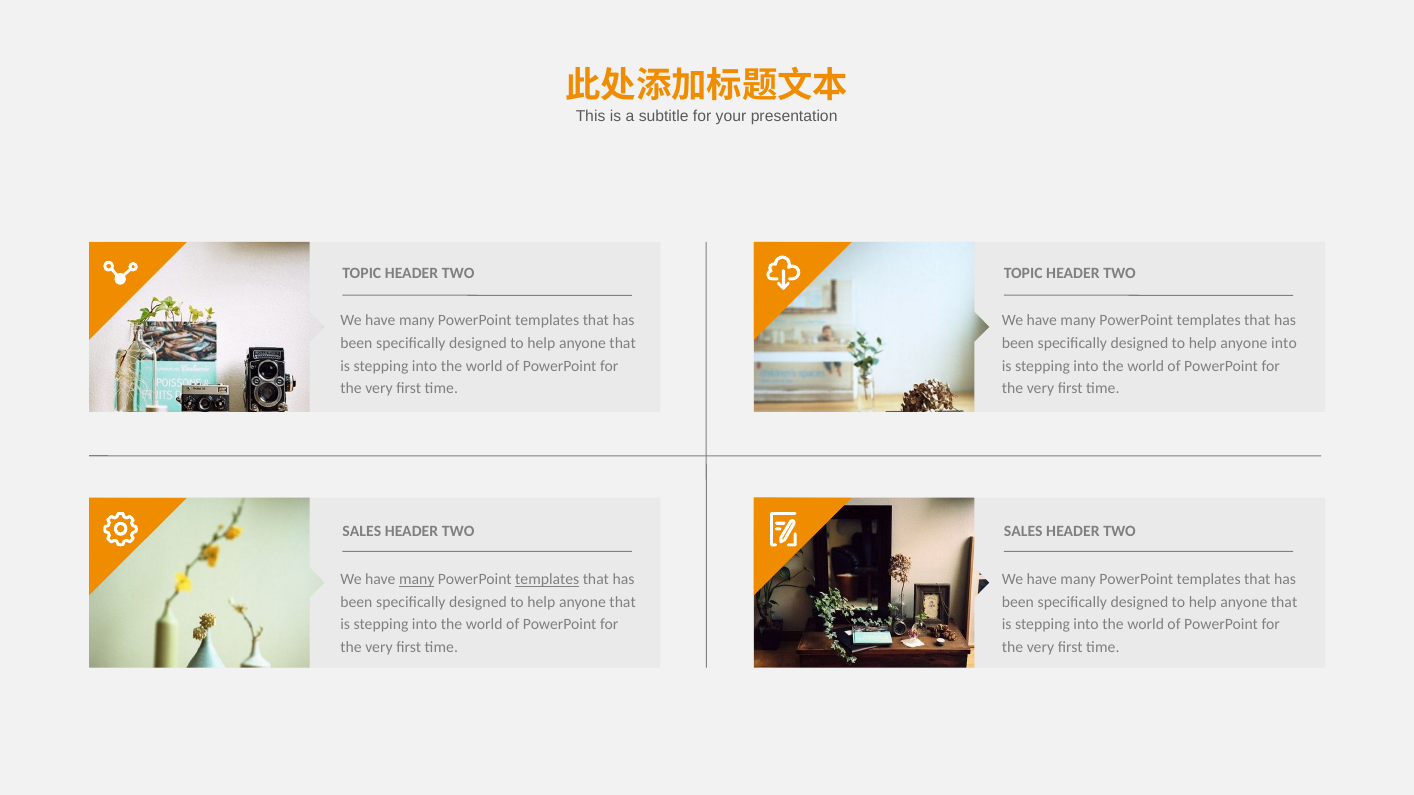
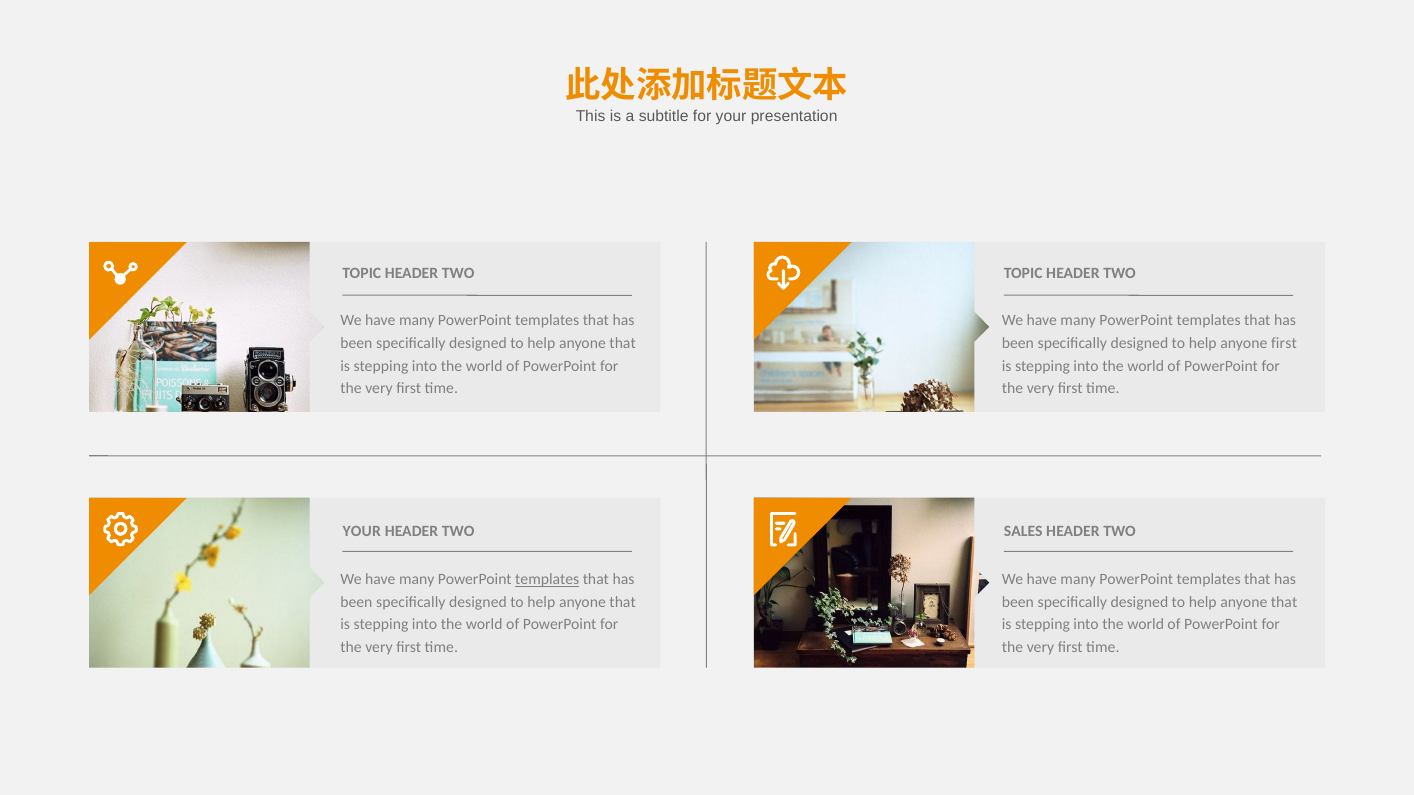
anyone into: into -> first
SALES at (362, 532): SALES -> YOUR
many at (417, 580) underline: present -> none
